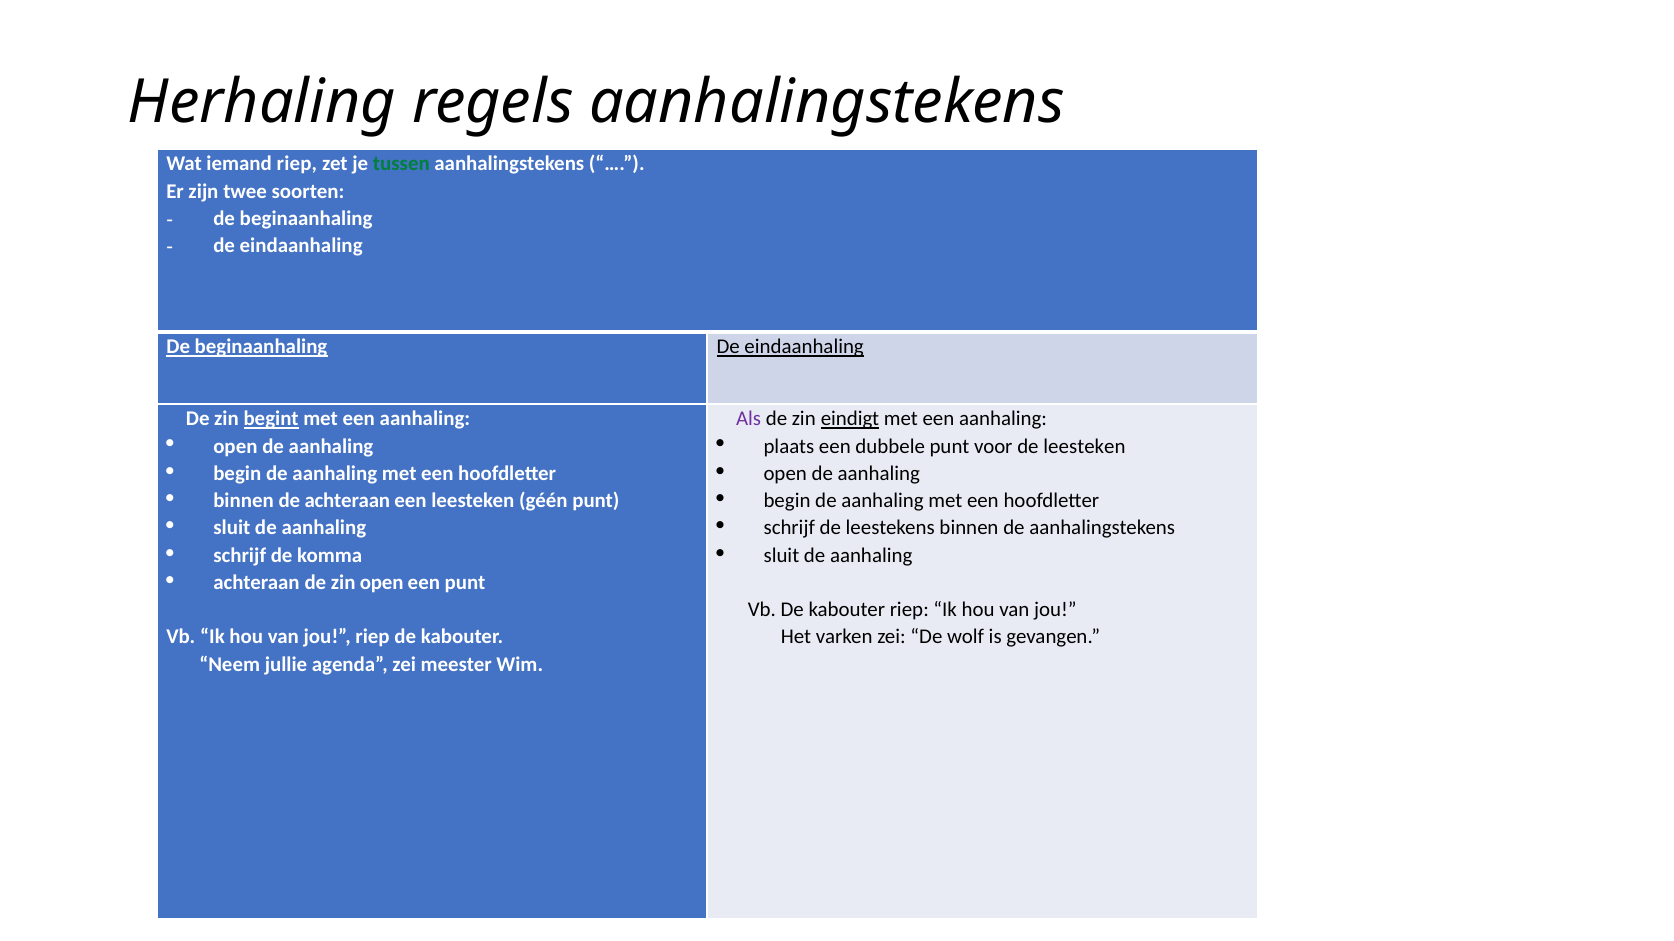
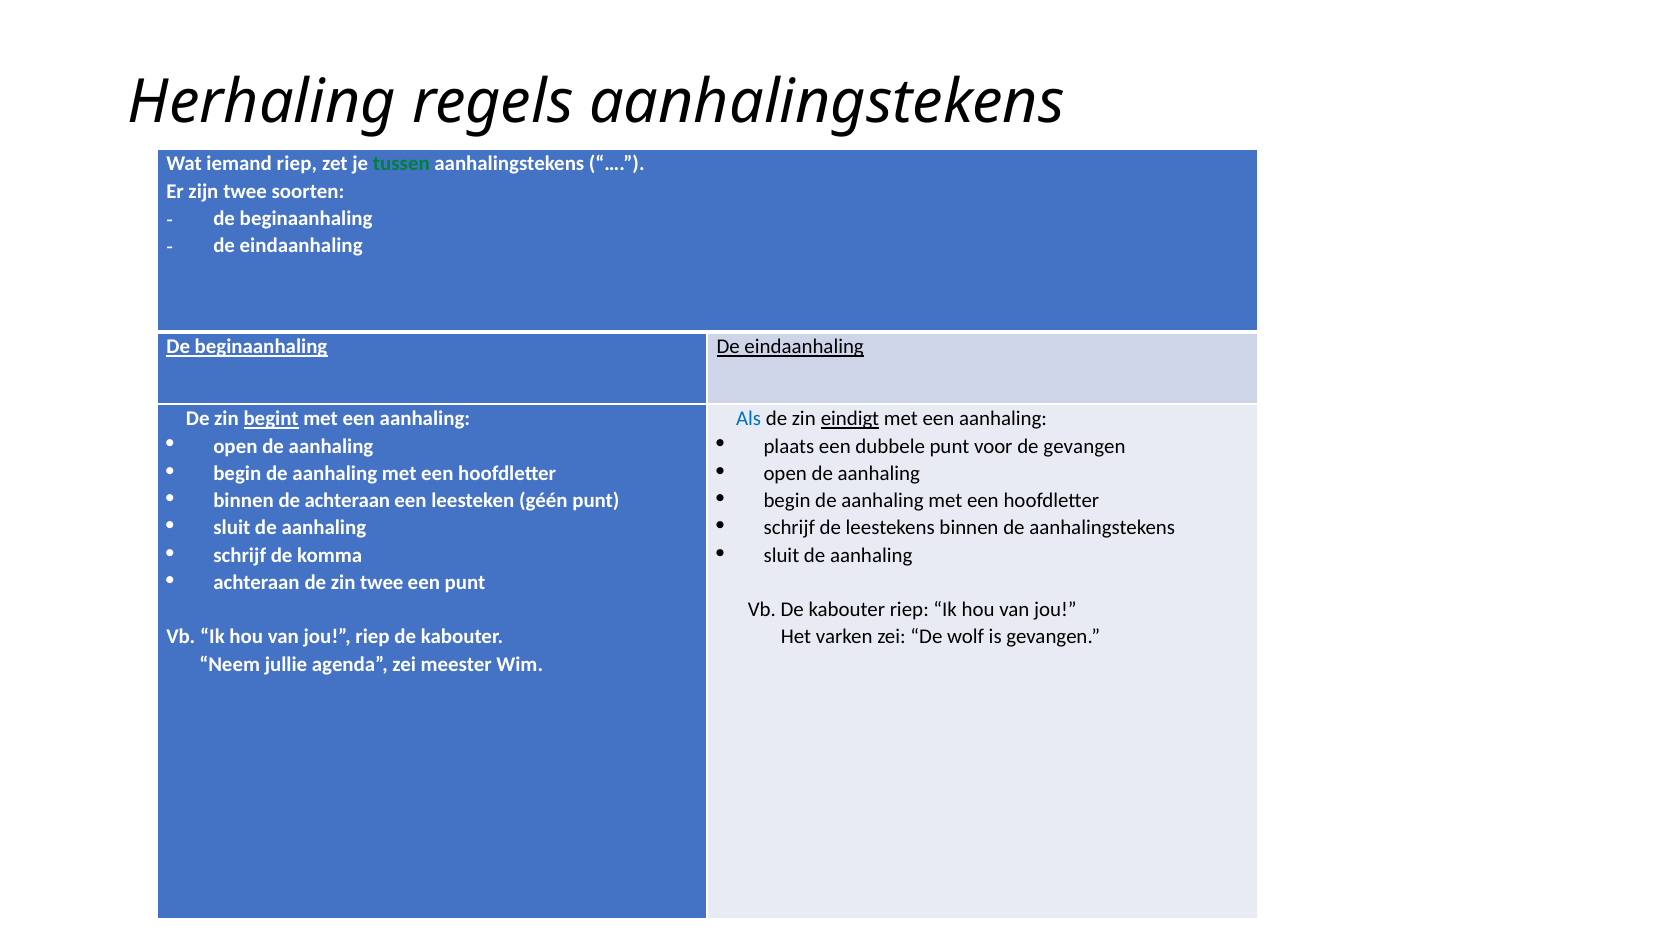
Als colour: purple -> blue
de leesteken: leesteken -> gevangen
zin open: open -> twee
